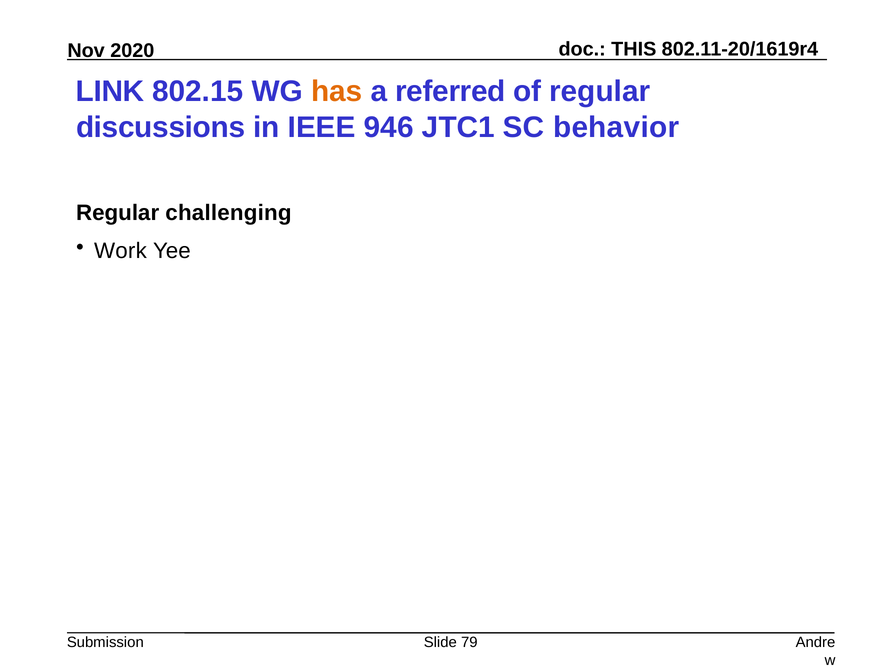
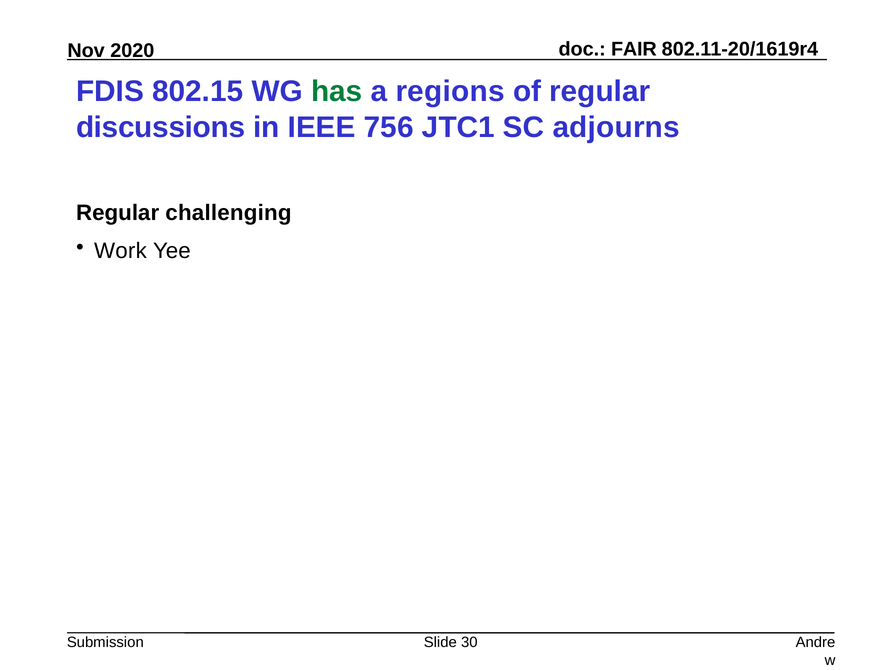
THIS: THIS -> FAIR
LINK: LINK -> FDIS
has colour: orange -> green
referred: referred -> regions
946: 946 -> 756
behavior: behavior -> adjourns
79: 79 -> 30
